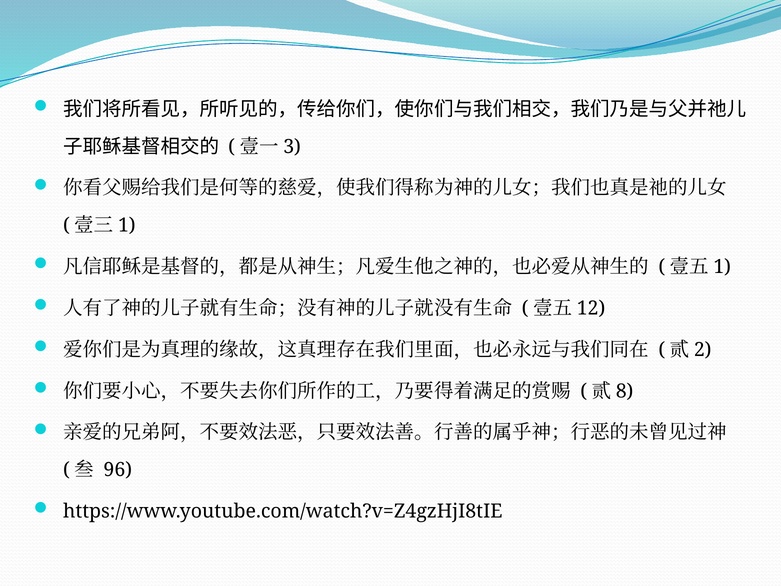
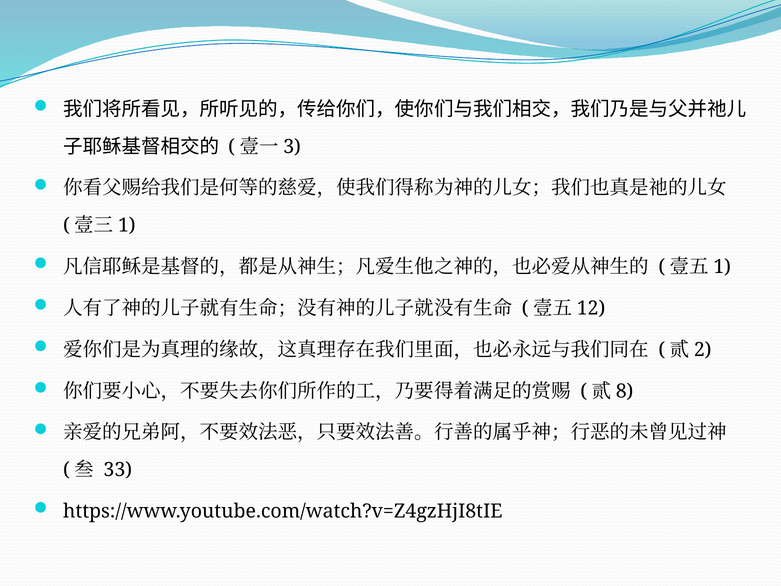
96: 96 -> 33
